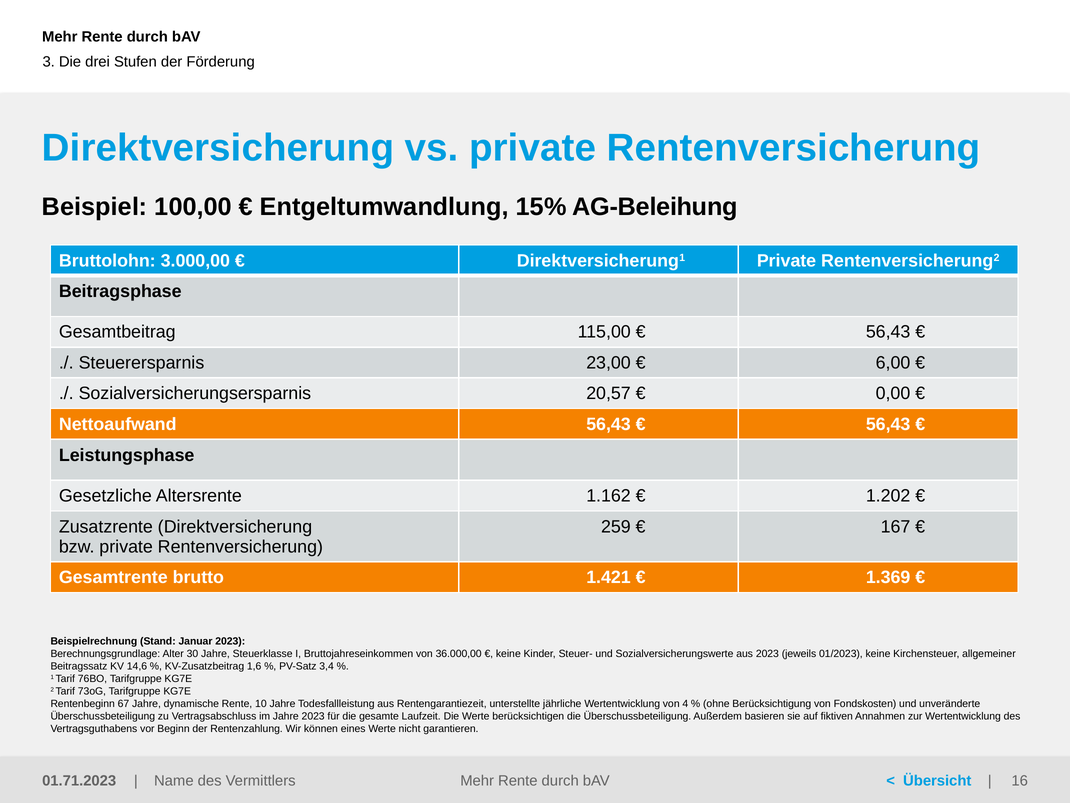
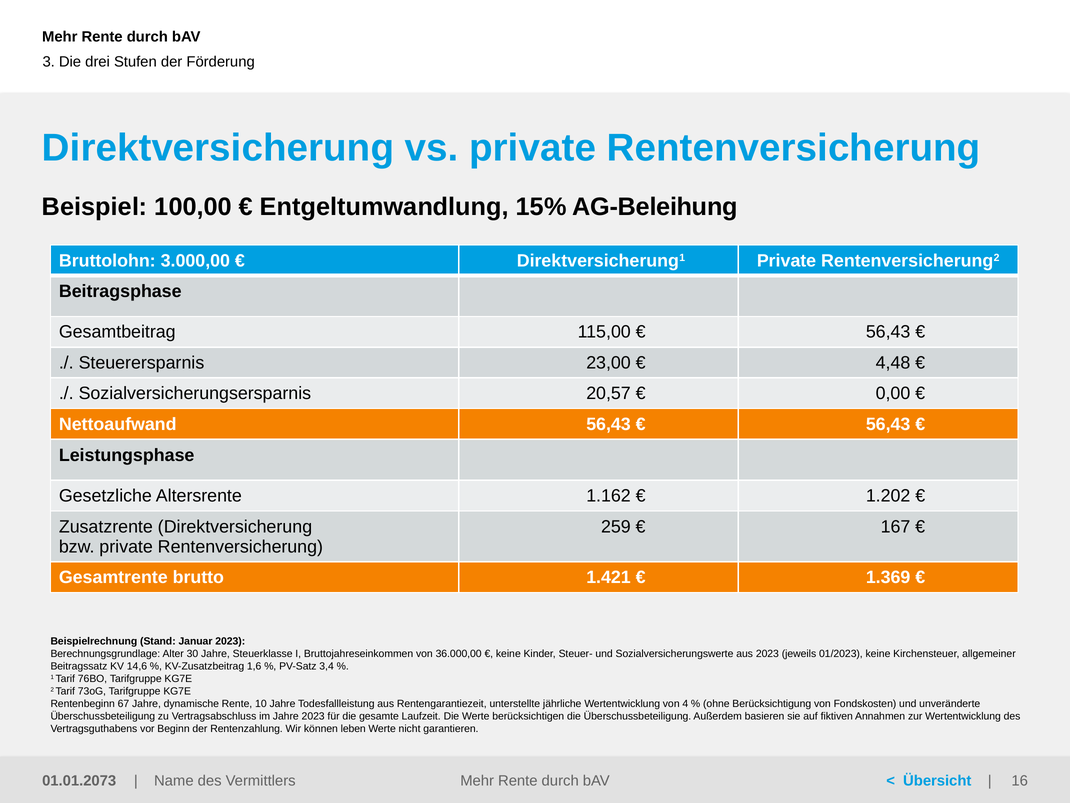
6,00: 6,00 -> 4,48
eines: eines -> leben
01.71.2023: 01.71.2023 -> 01.01.2073
